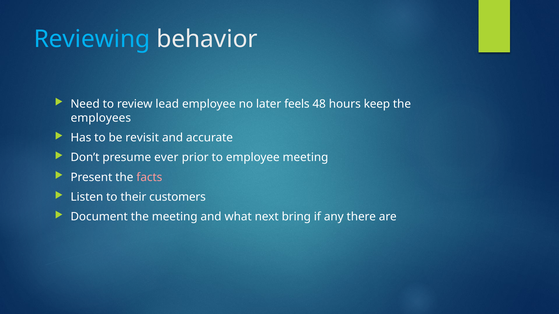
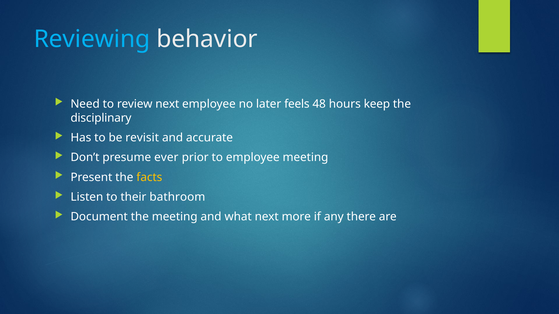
review lead: lead -> next
employees: employees -> disciplinary
facts colour: pink -> yellow
customers: customers -> bathroom
bring: bring -> more
